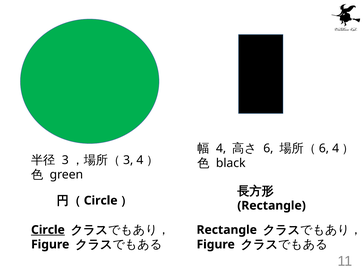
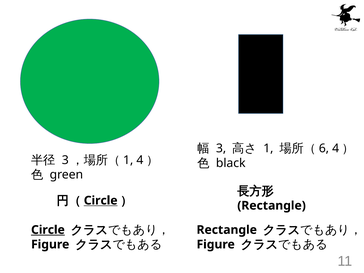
4 at (221, 148): 4 -> 3
6 at (268, 148): 6 -> 1
3 at (128, 160): 3 -> 1
Circle at (101, 201) underline: none -> present
